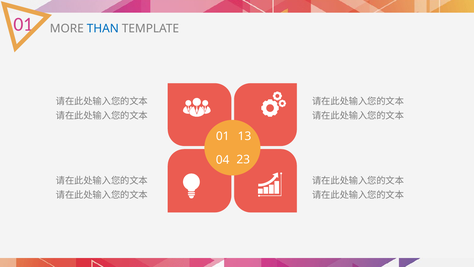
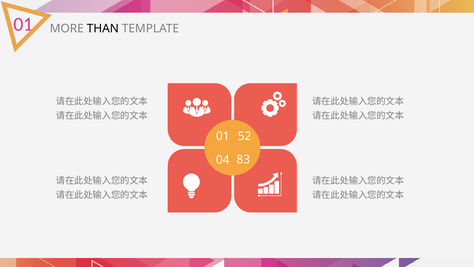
THAN colour: blue -> black
13: 13 -> 52
23: 23 -> 83
